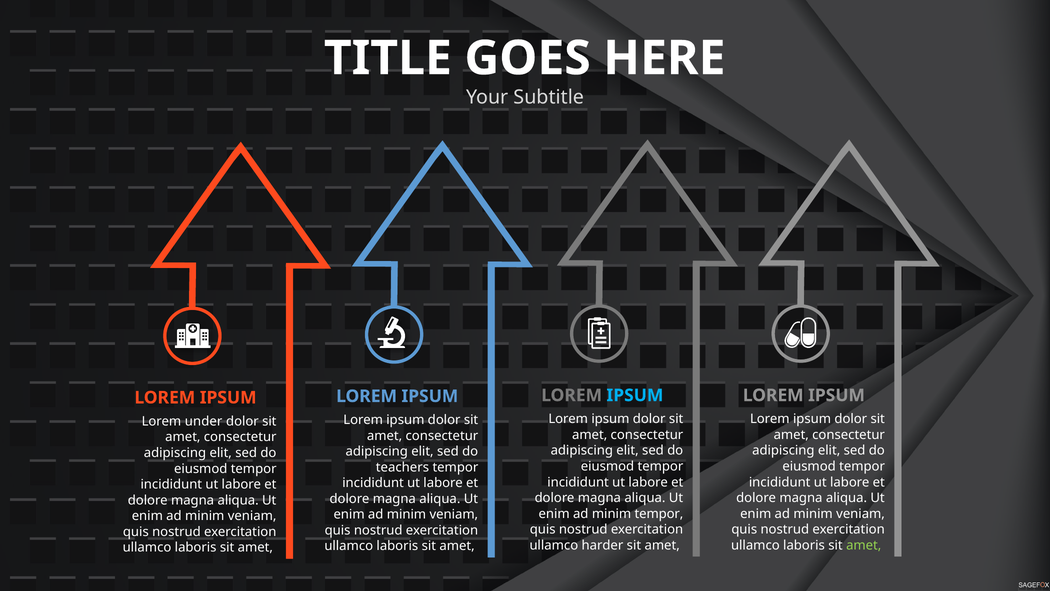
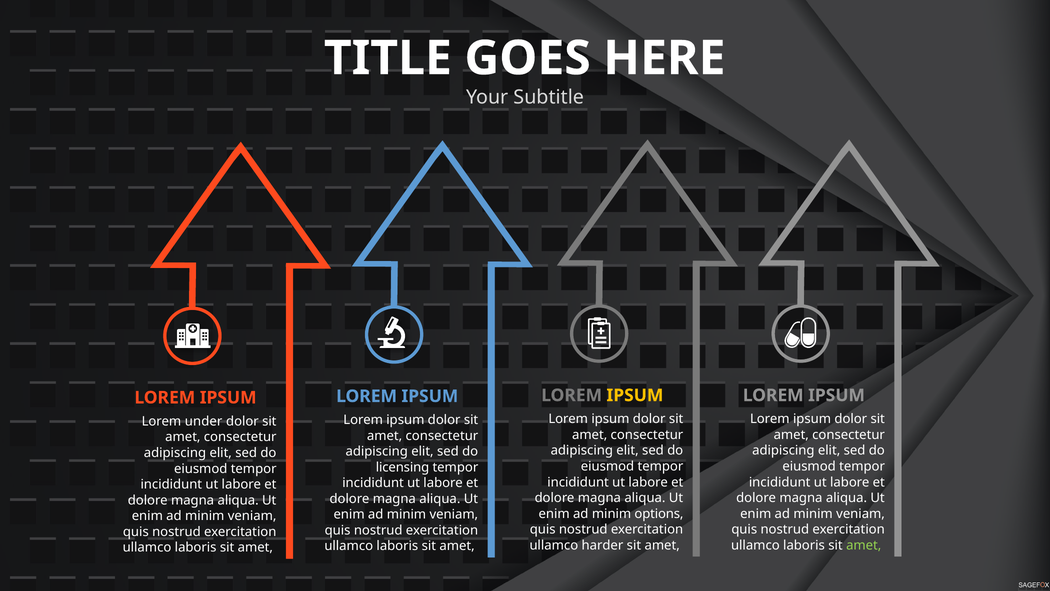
IPSUM at (635, 395) colour: light blue -> yellow
teachers: teachers -> licensing
minim tempor: tempor -> options
